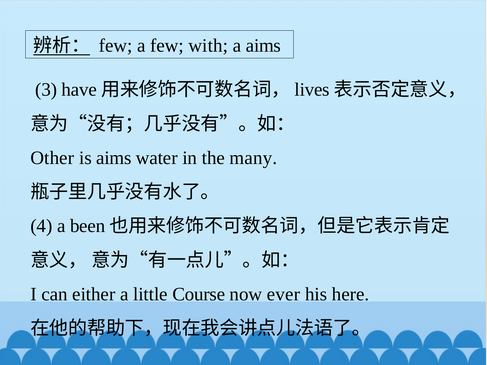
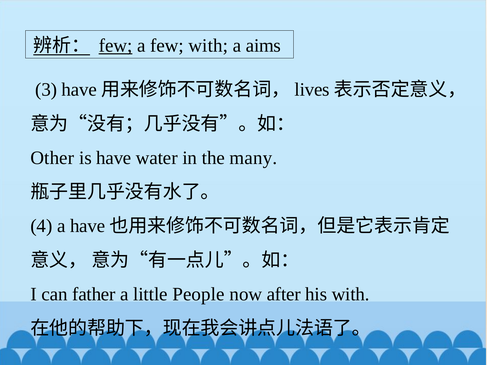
few at (116, 46) underline: none -> present
is aims: aims -> have
a been: been -> have
either: either -> father
Course: Course -> People
ever: ever -> after
his here: here -> with
